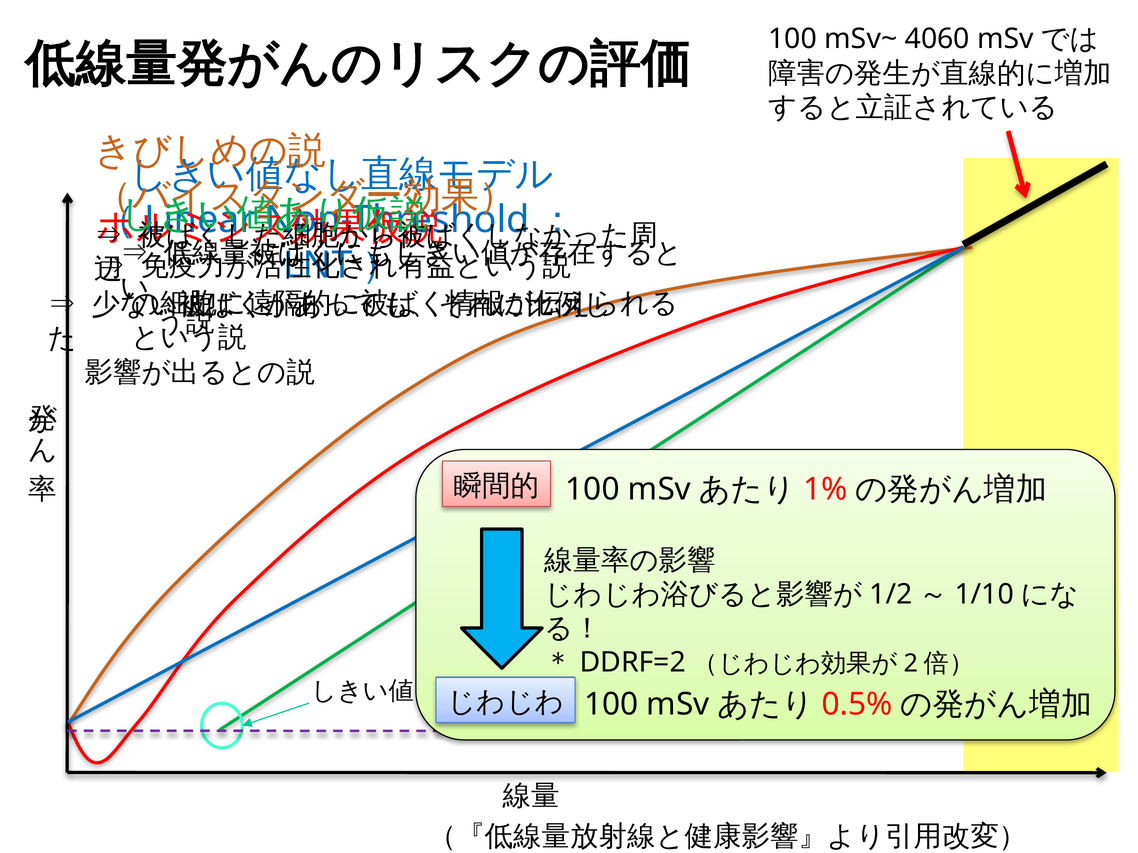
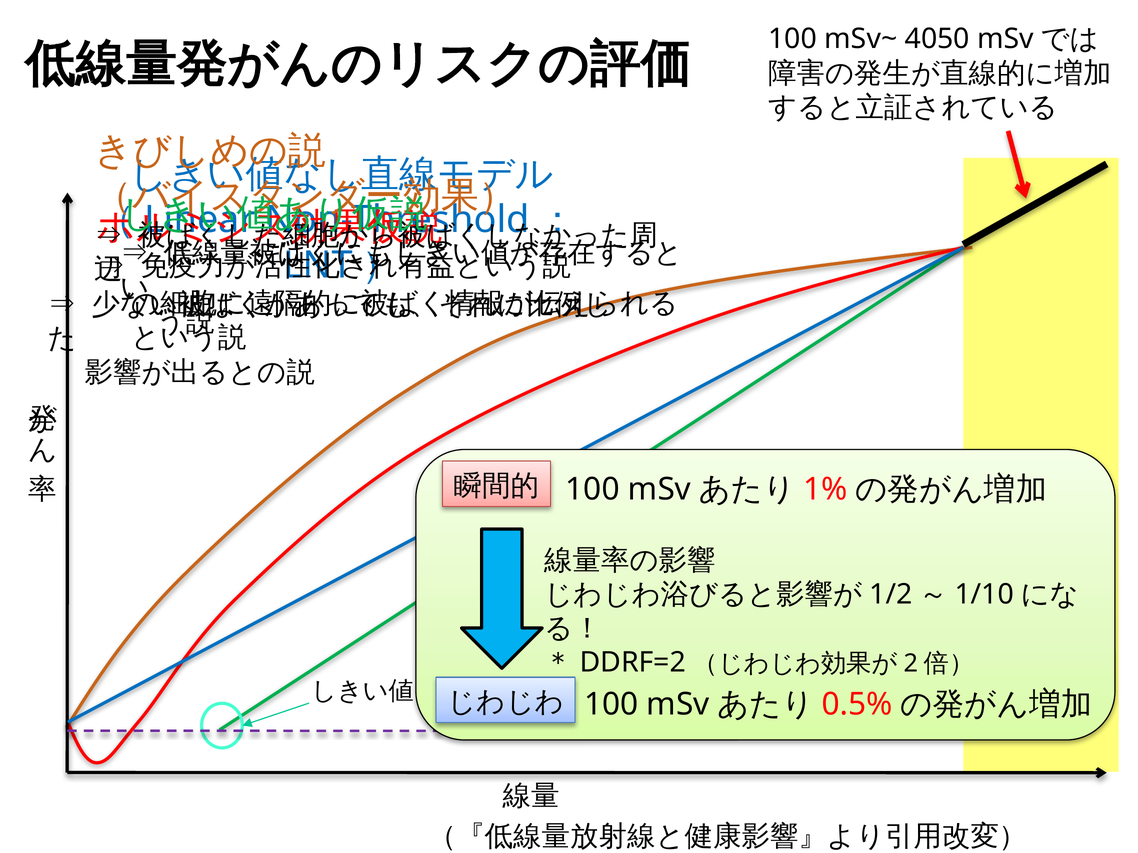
4060: 4060 -> 4050
